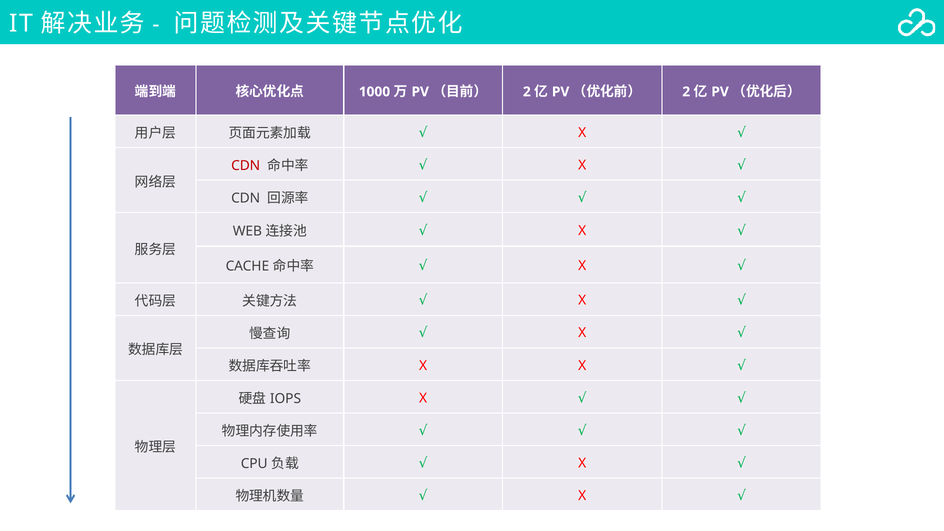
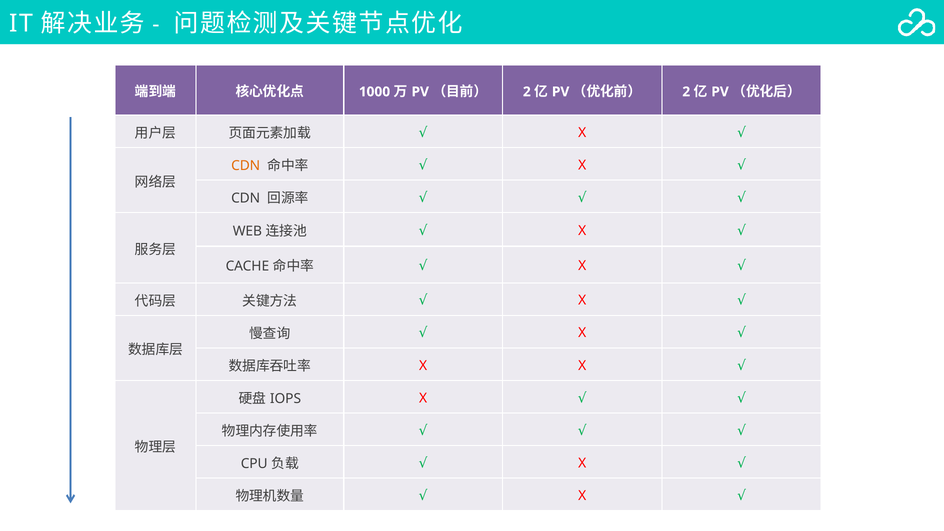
CDN at (246, 166) colour: red -> orange
